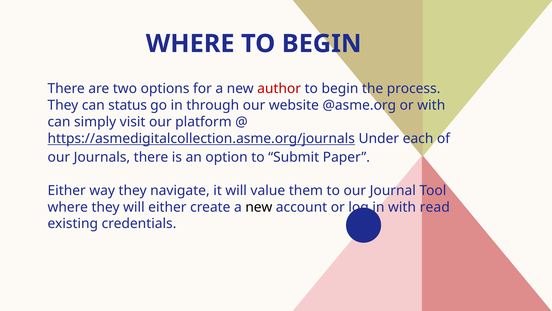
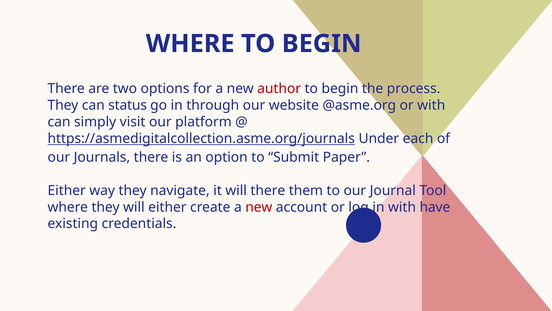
will value: value -> there
new at (259, 207) colour: black -> red
read: read -> have
